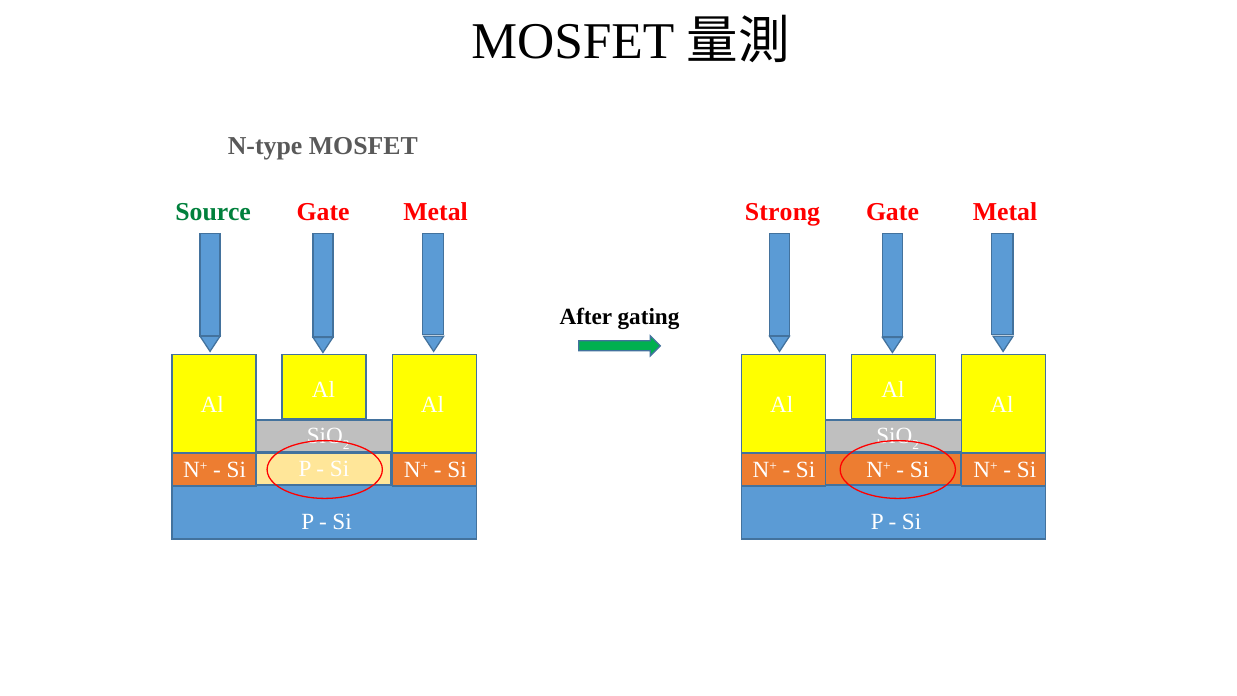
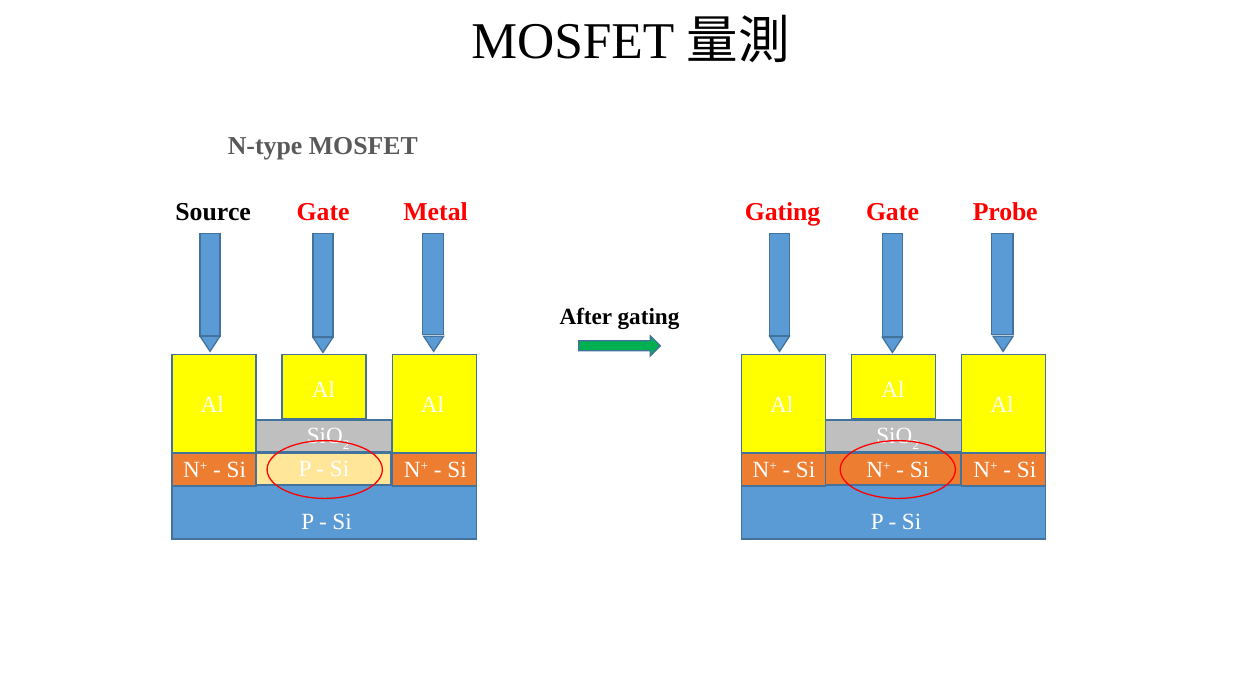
Source colour: green -> black
Strong at (783, 212): Strong -> Gating
Metal at (1005, 212): Metal -> Probe
